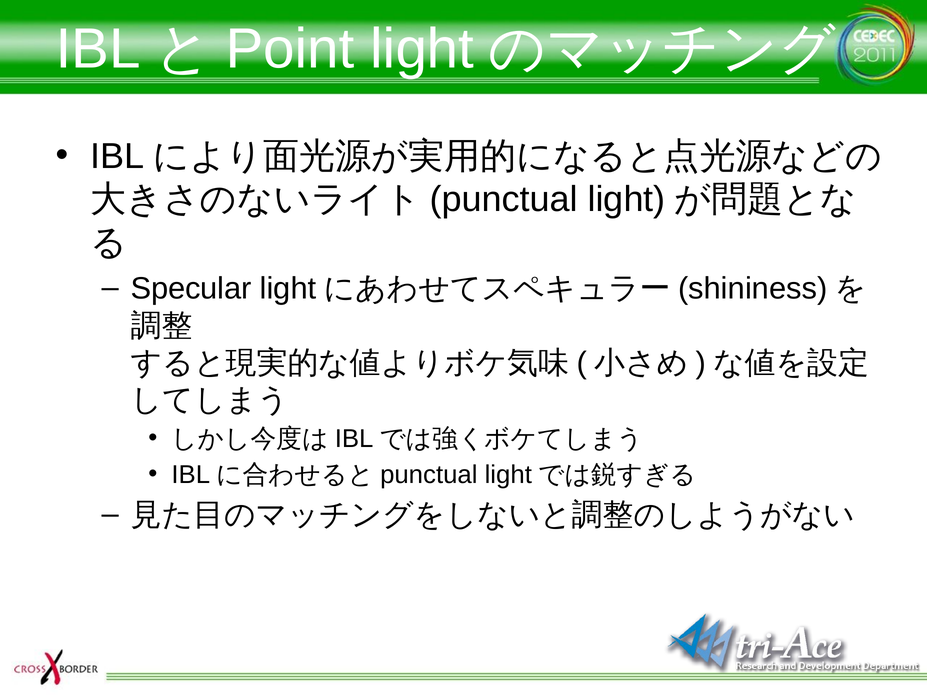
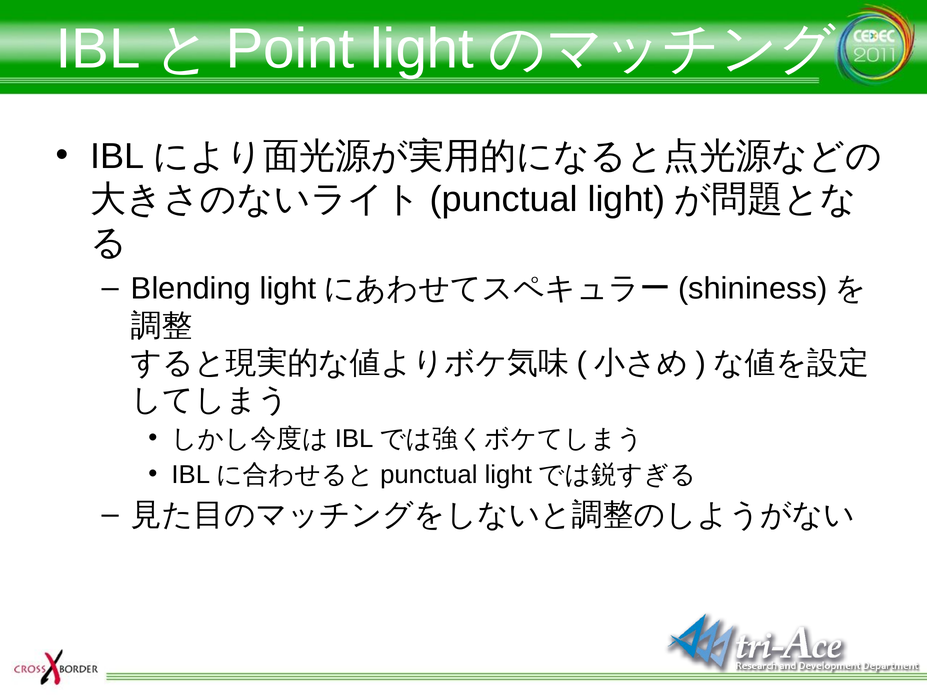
Specular: Specular -> Blending
